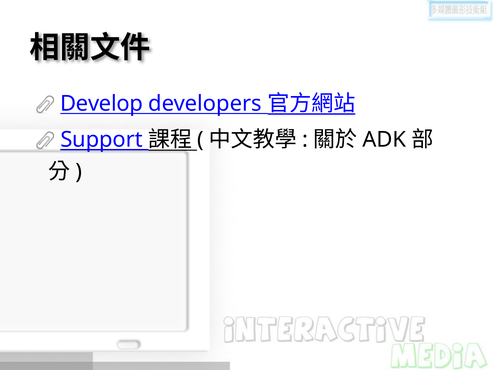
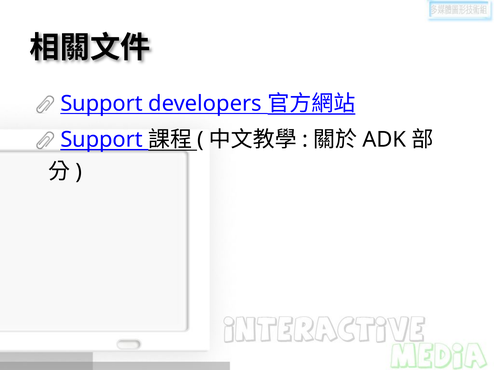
Develop at (102, 104): Develop -> Support
